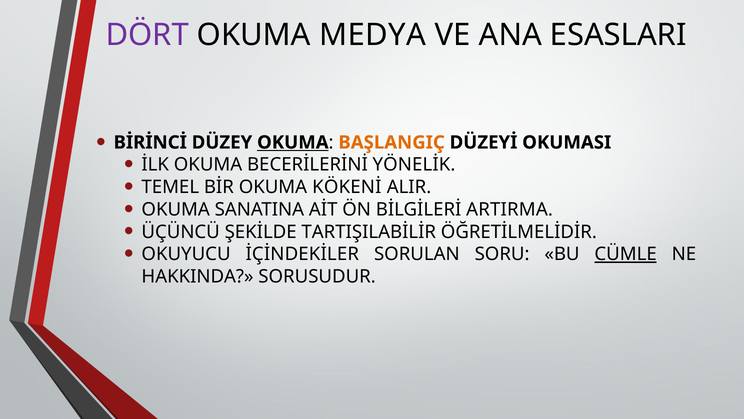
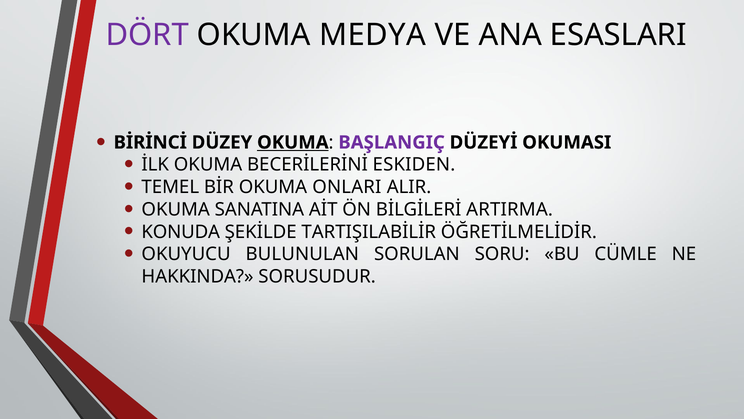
BAŞLANGIÇ colour: orange -> purple
YÖNELİK: YÖNELİK -> ESKIDEN
KÖKENİ: KÖKENİ -> ONLARI
ÜÇÜNCÜ: ÜÇÜNCÜ -> KONUDA
İÇİNDEKİLER: İÇİNDEKİLER -> BULUNULAN
CÜMLE underline: present -> none
